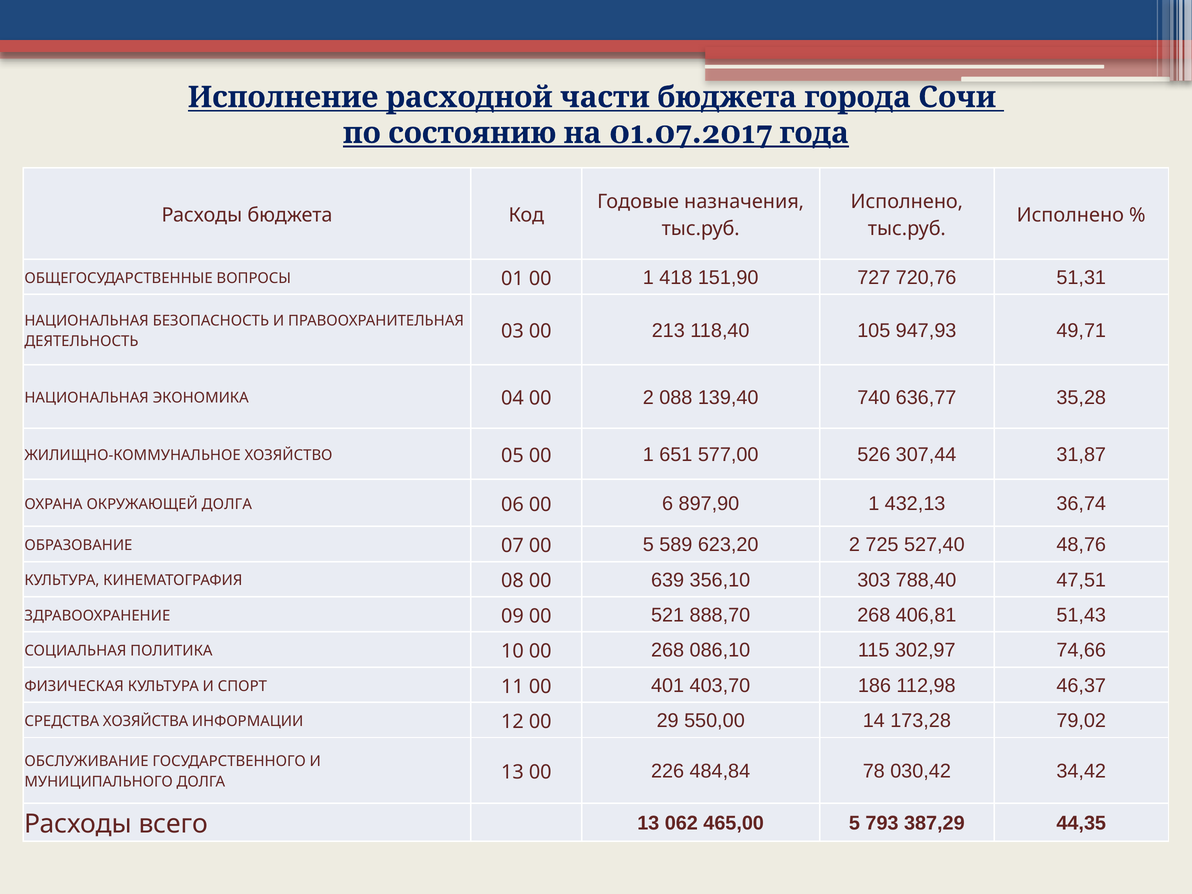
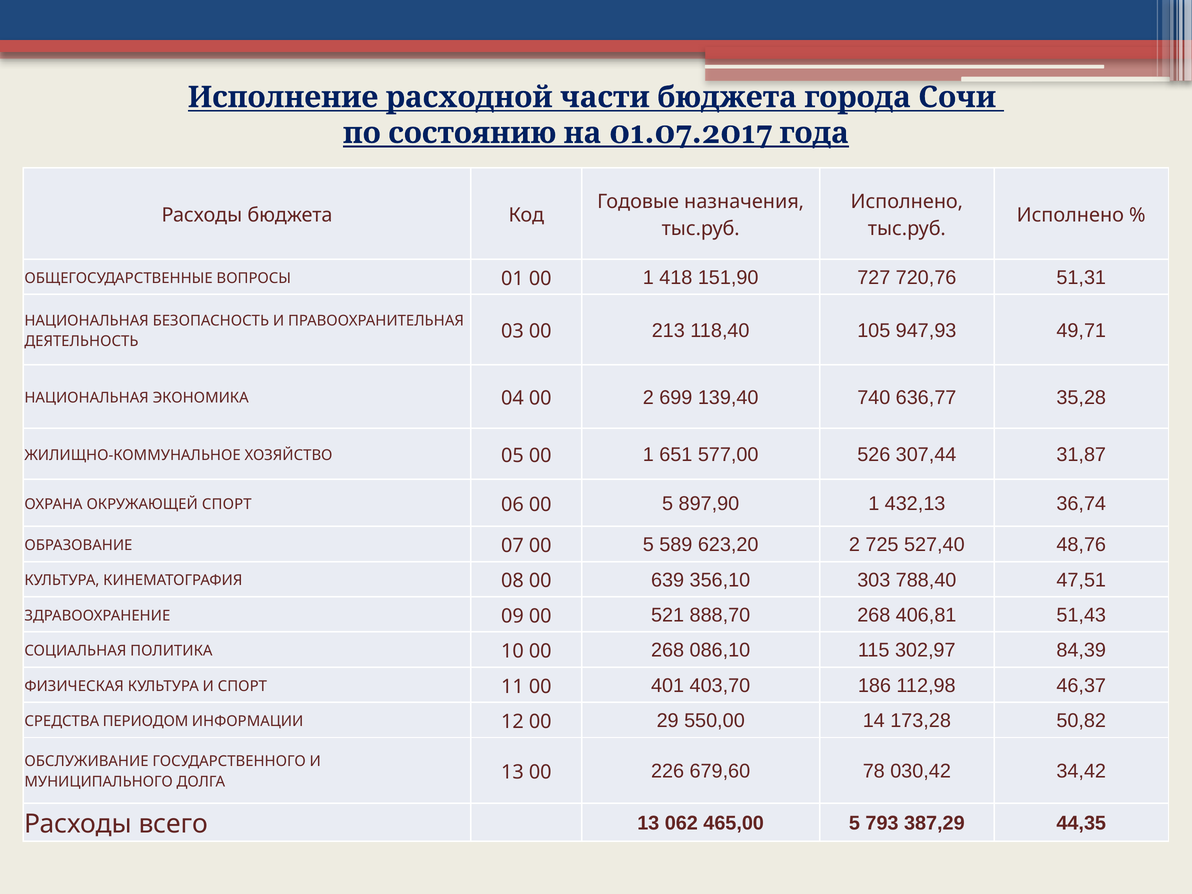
088: 088 -> 699
ОКРУЖАЮЩЕЙ ДОЛГА: ДОЛГА -> СПОРТ
06 00 6: 6 -> 5
74,66: 74,66 -> 84,39
ХОЗЯЙСТВА: ХОЗЯЙСТВА -> ПЕРИОДОМ
79,02: 79,02 -> 50,82
484,84: 484,84 -> 679,60
